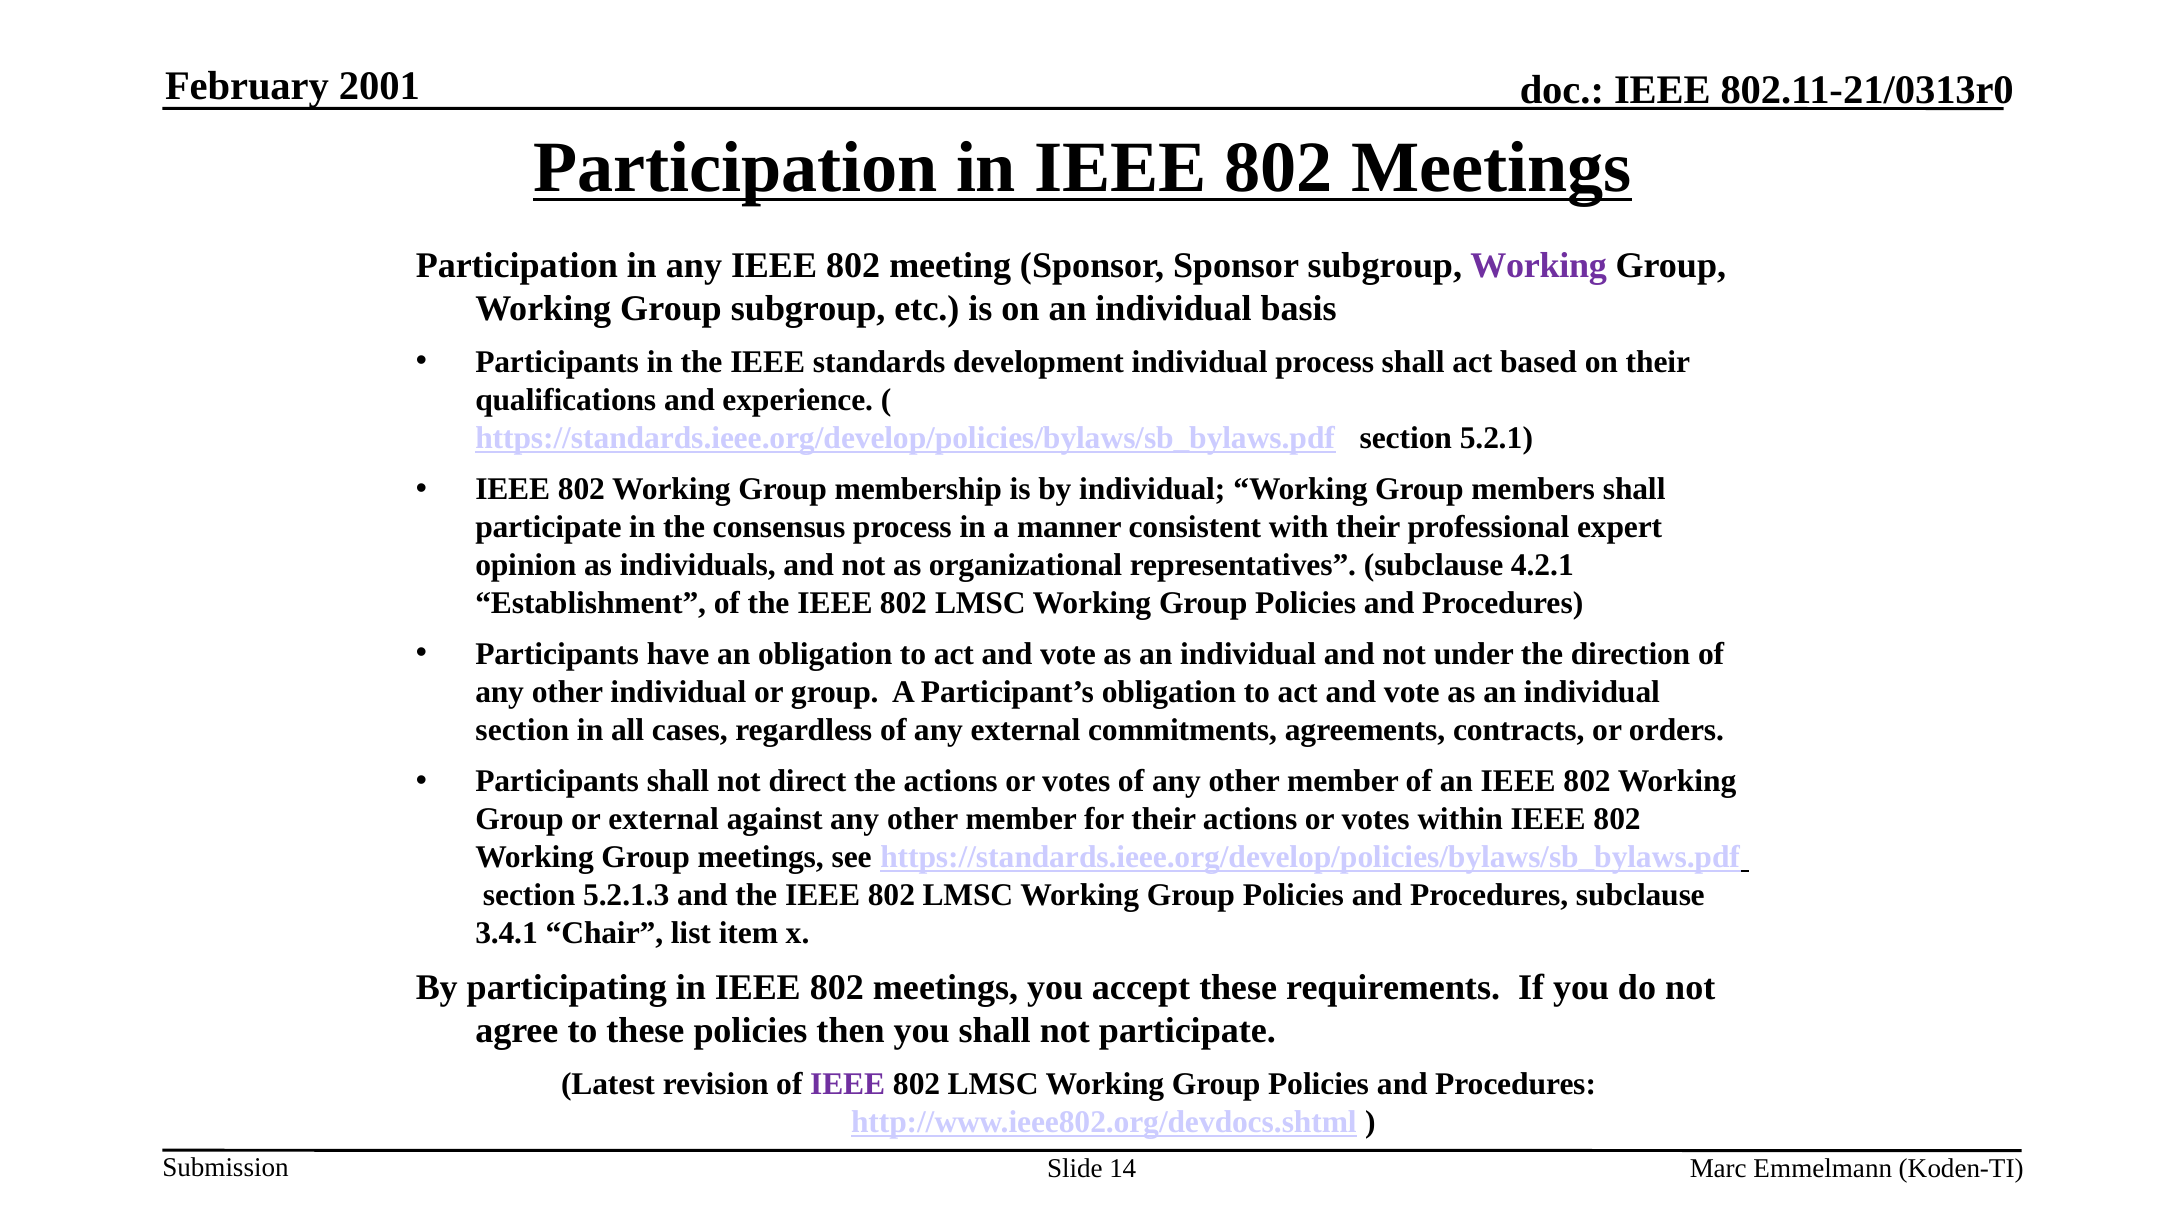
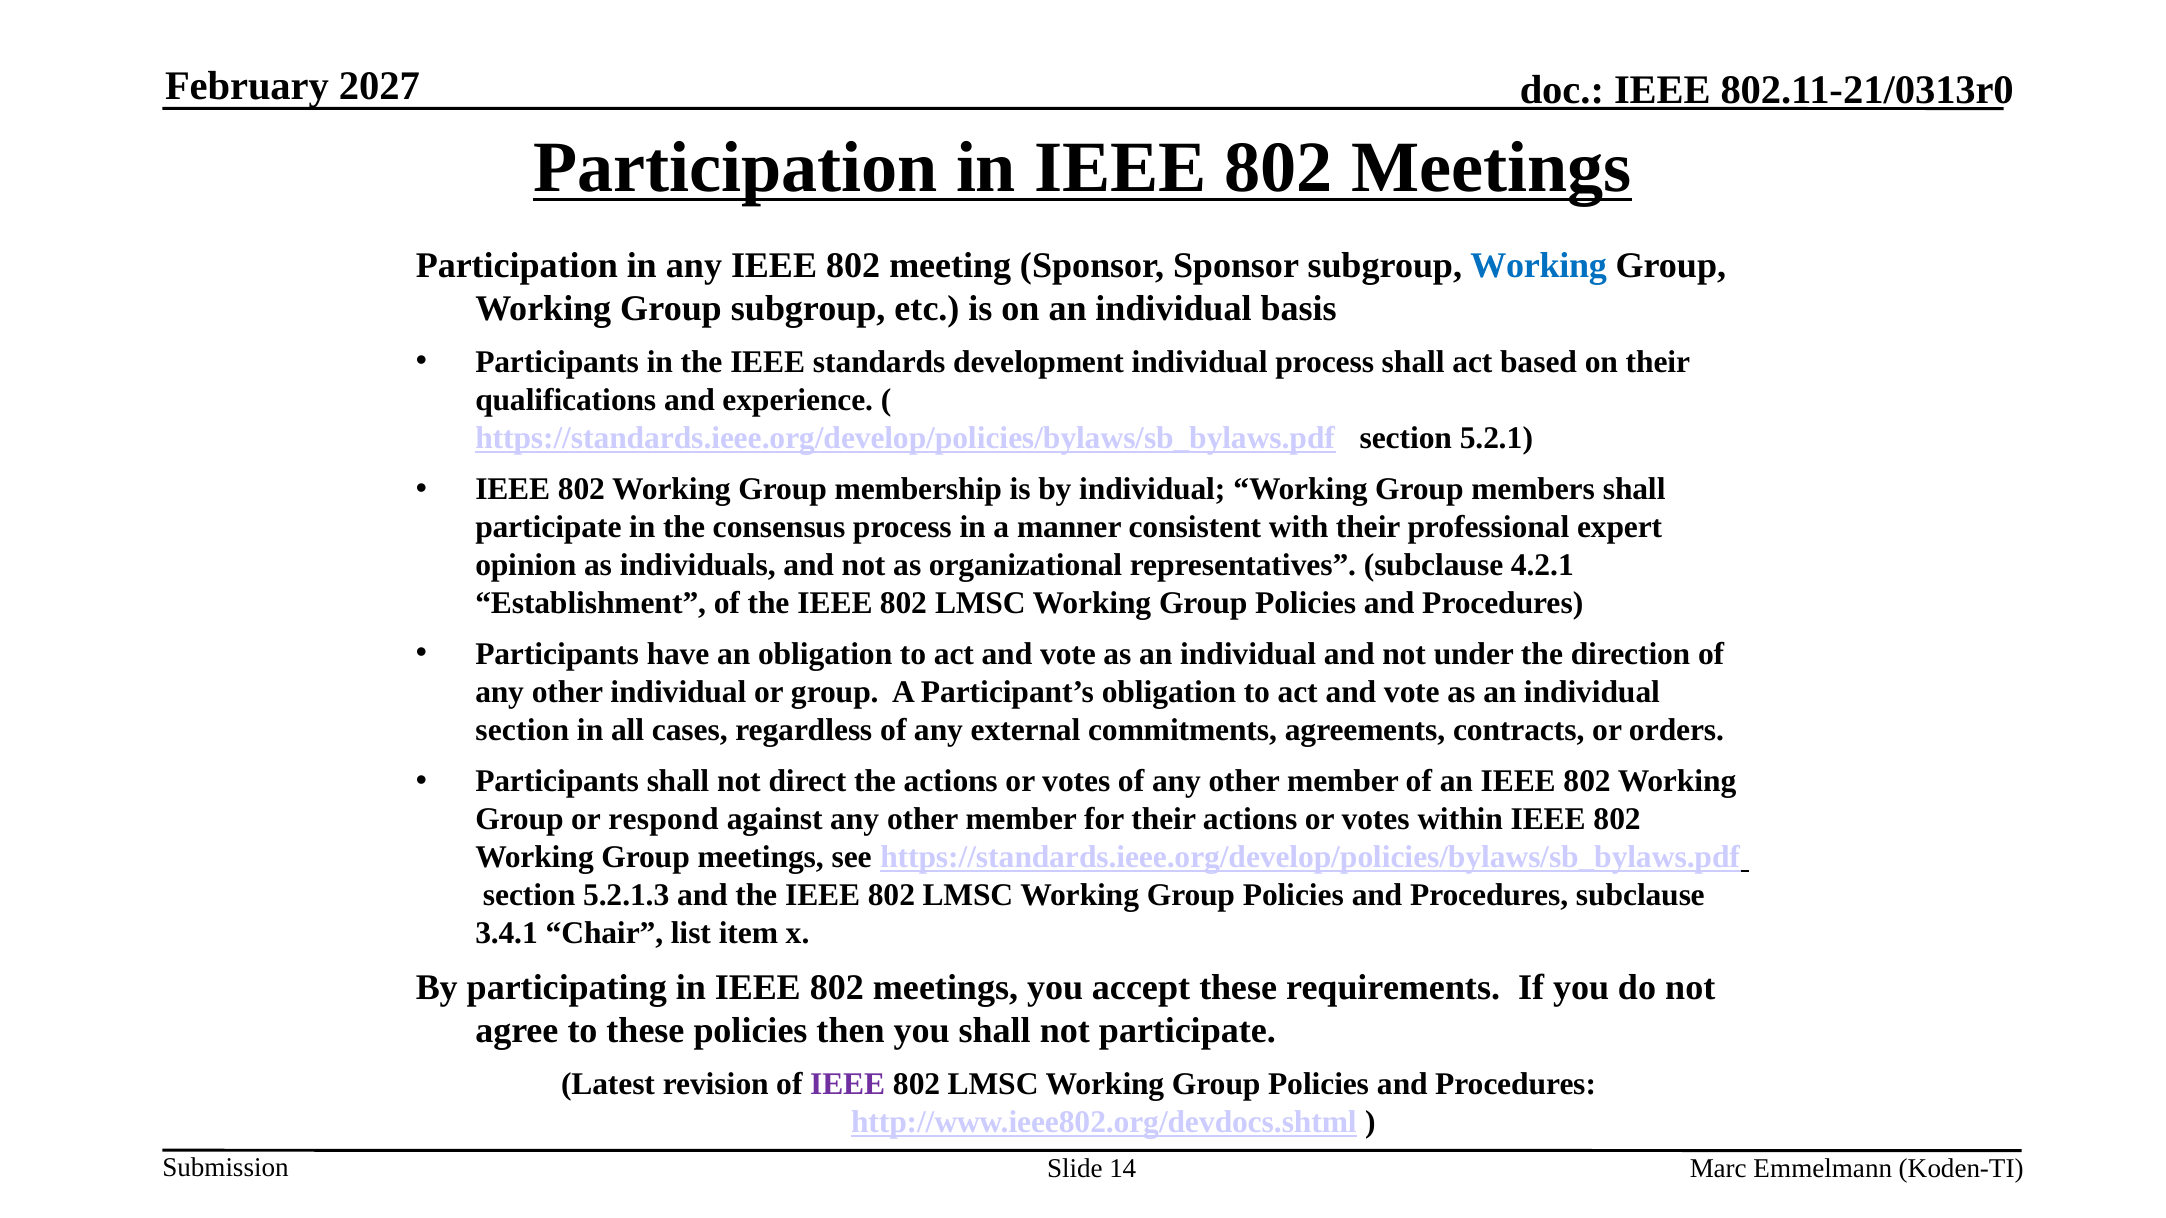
2001: 2001 -> 2027
Working at (1539, 265) colour: purple -> blue
or external: external -> respond
